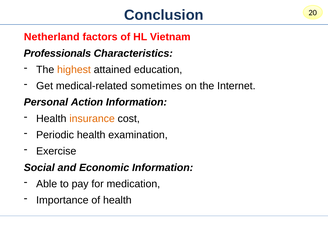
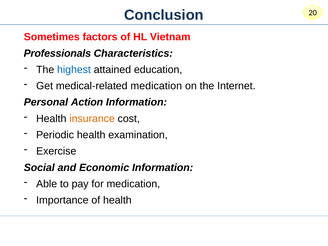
Netherland: Netherland -> Sometimes
highest colour: orange -> blue
medical-related sometimes: sometimes -> medication
